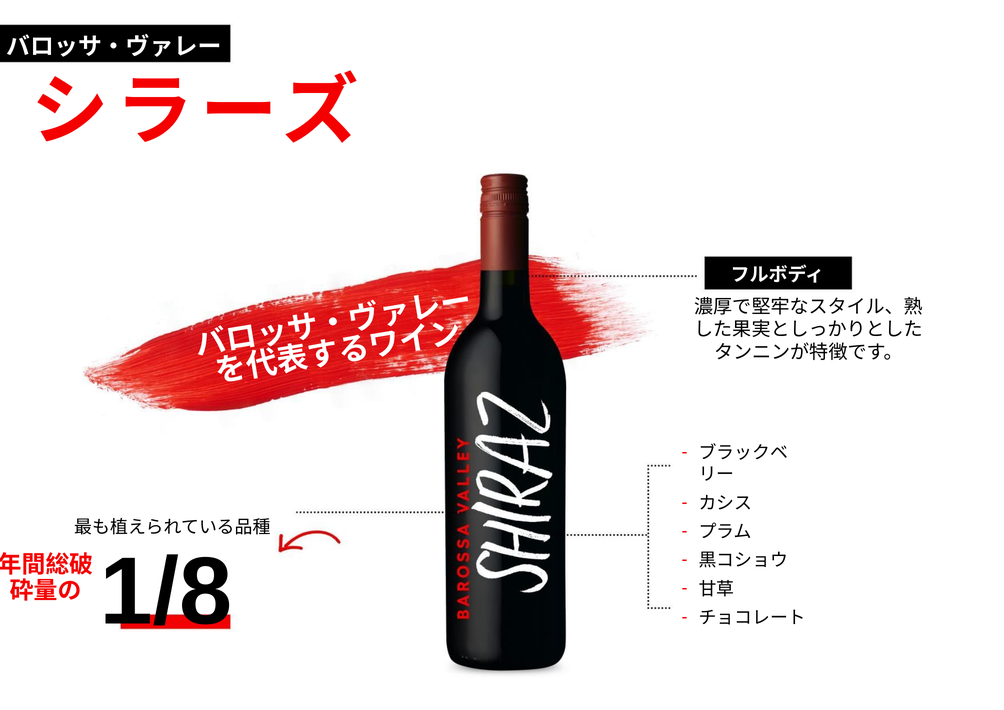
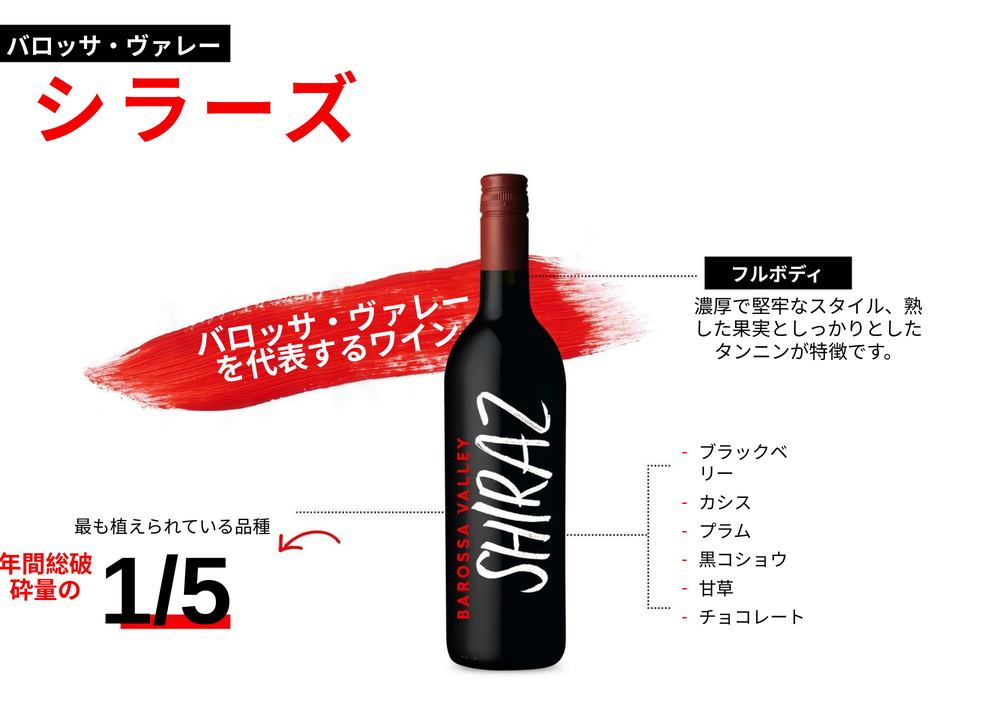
1/8: 1/8 -> 1/5
